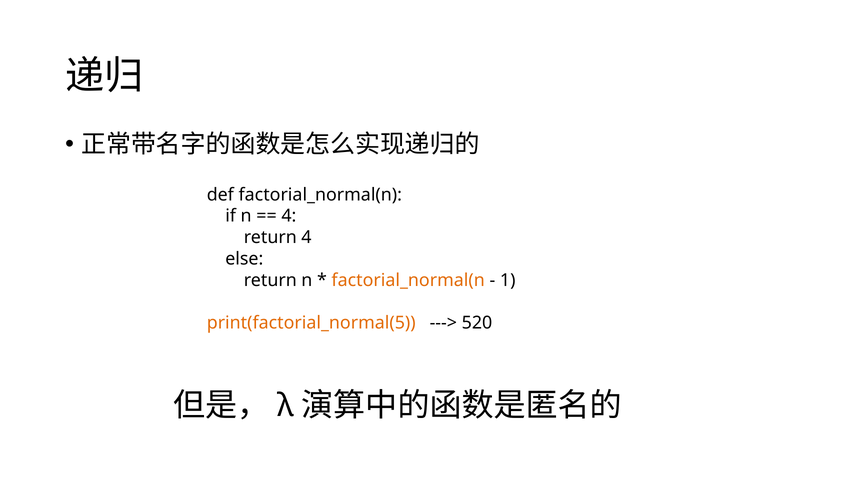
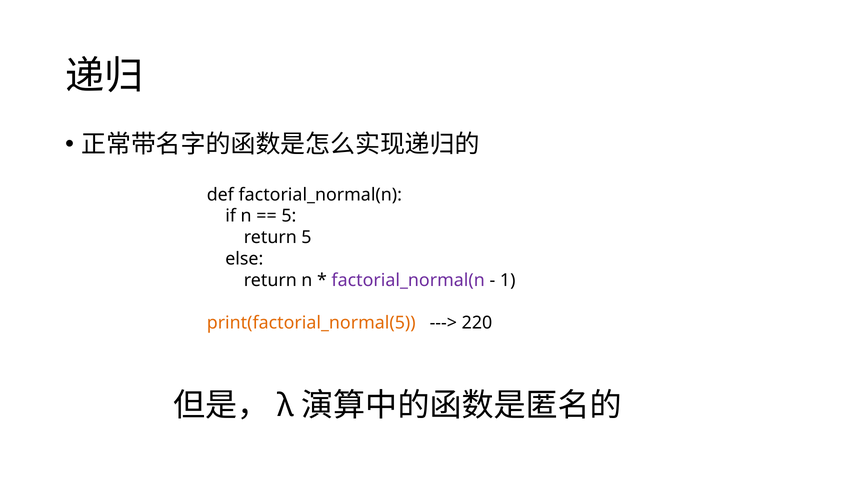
4 at (289, 216): 4 -> 5
return 4: 4 -> 5
factorial_normal(n at (408, 280) colour: orange -> purple
520: 520 -> 220
